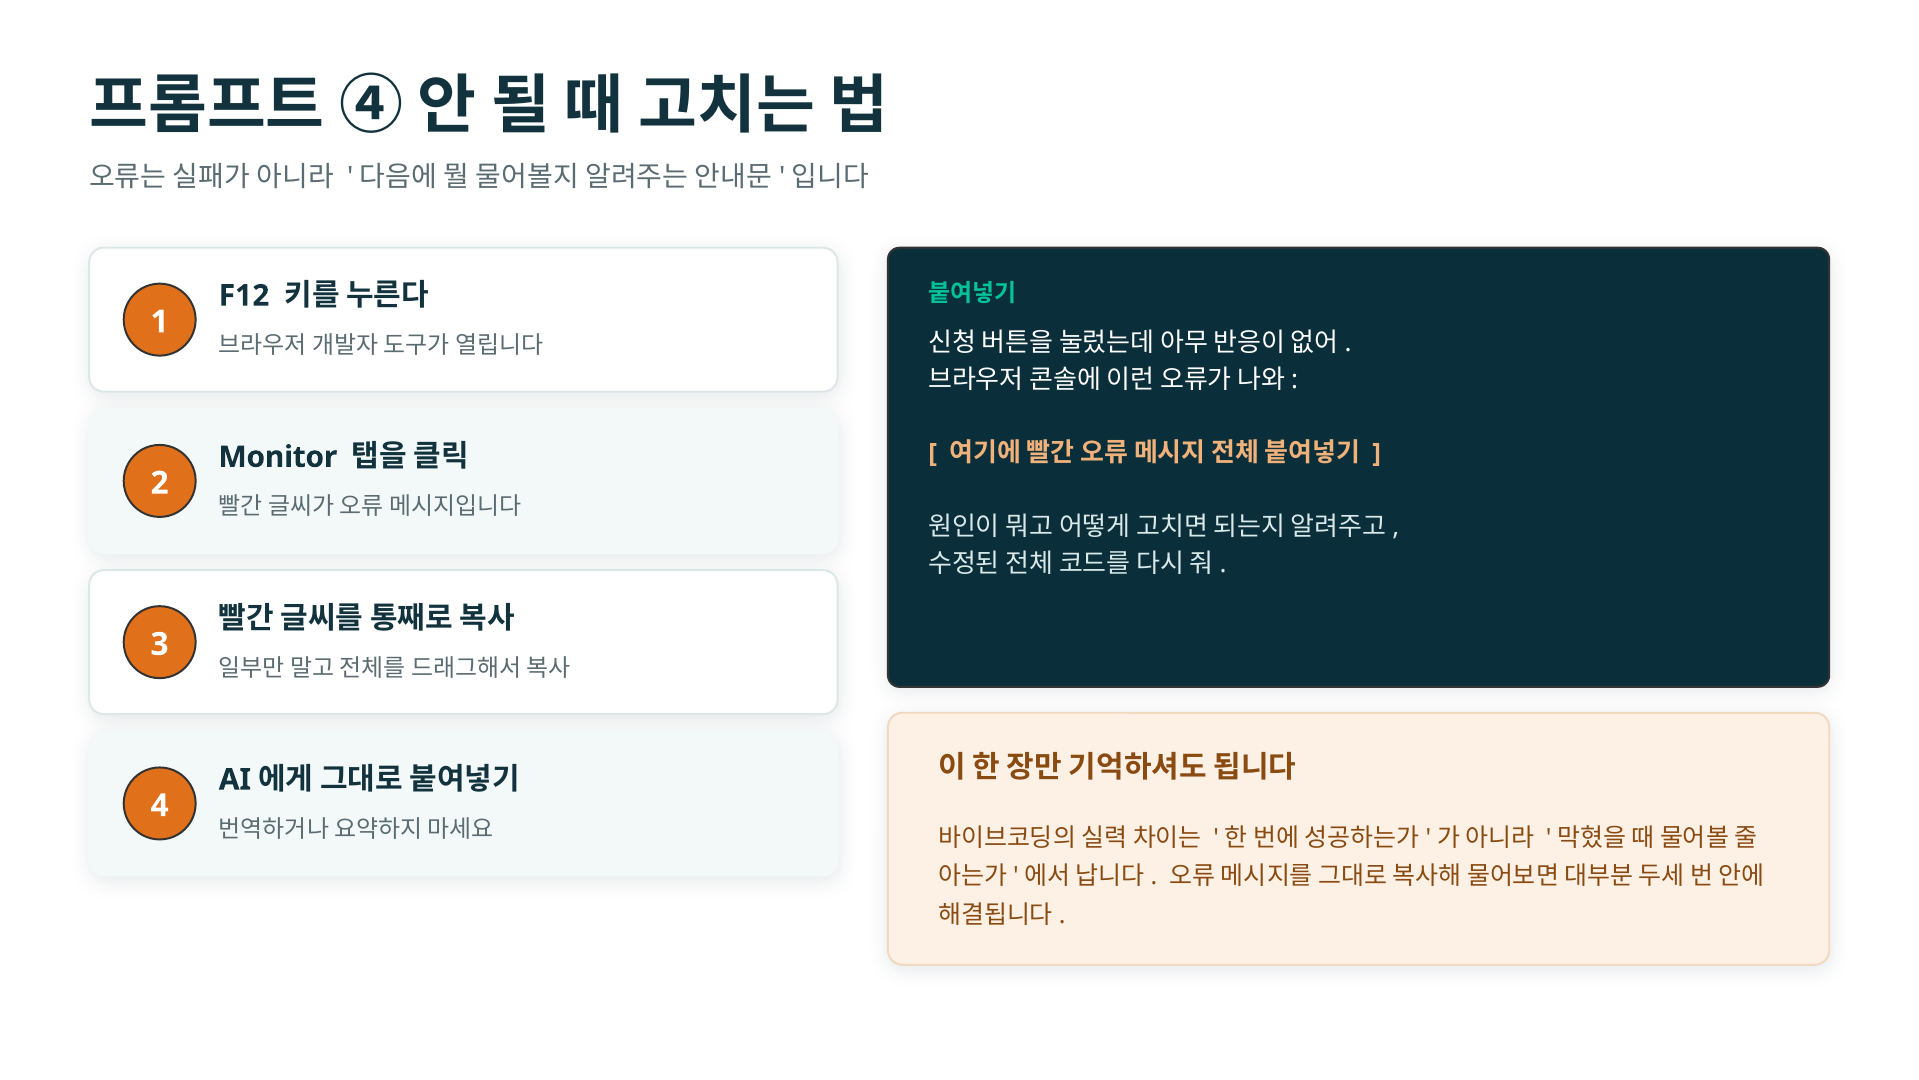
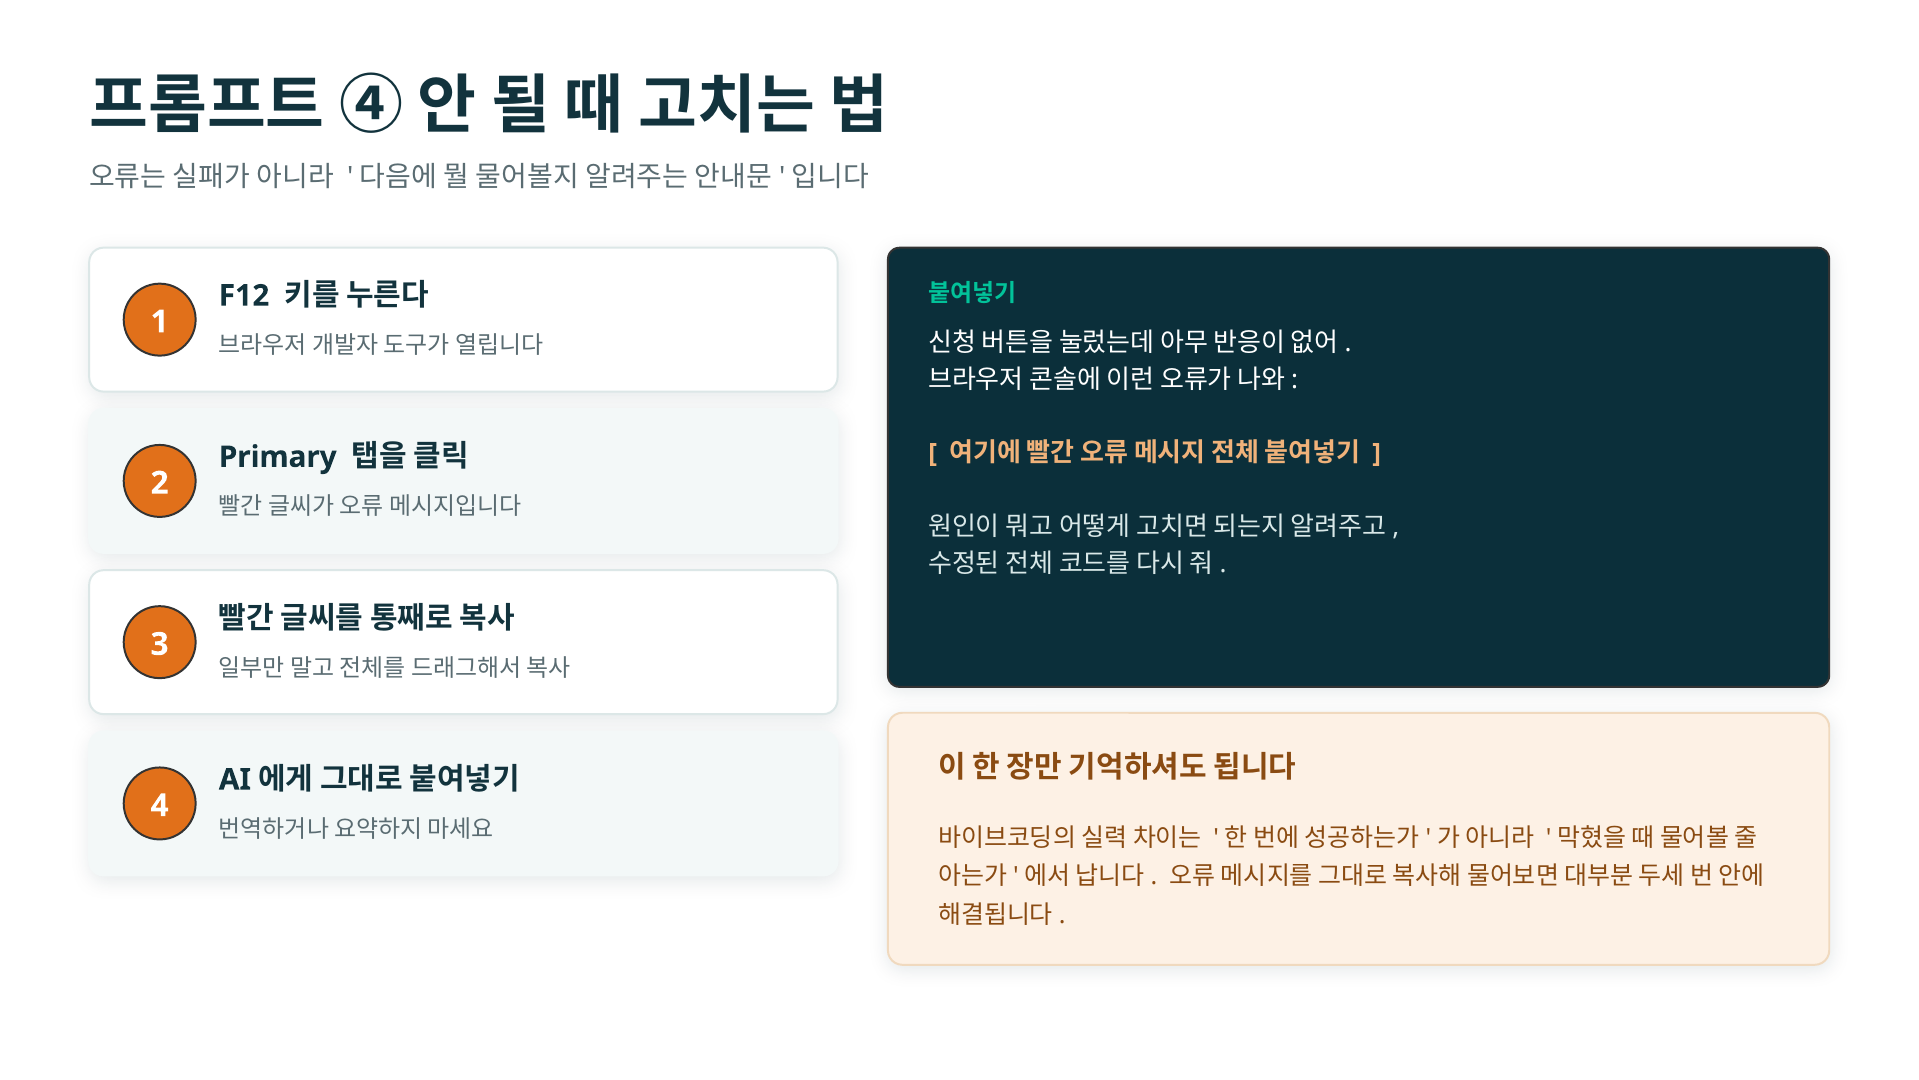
Monitor: Monitor -> Primary
